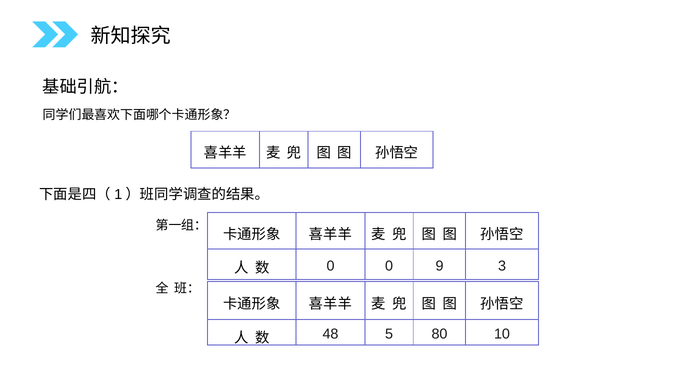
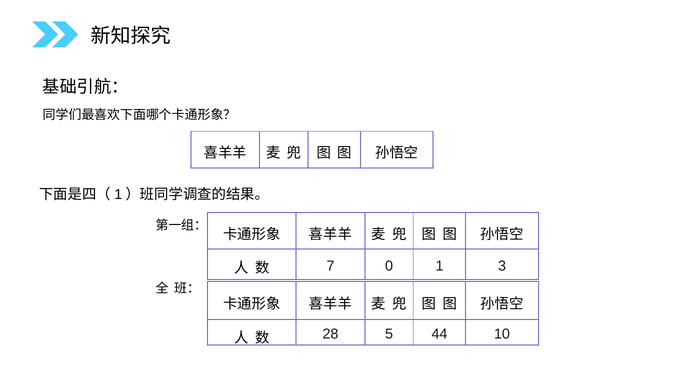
0 at (331, 266): 0 -> 7
9: 9 -> 1
48: 48 -> 28
80: 80 -> 44
